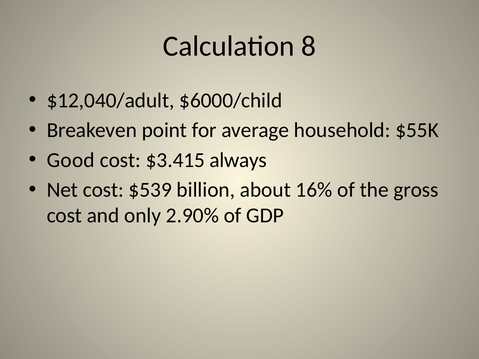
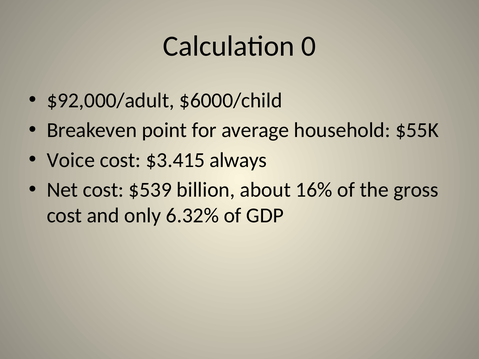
8: 8 -> 0
$12,040/adult: $12,040/adult -> $92,000/adult
Good: Good -> Voice
2.90%: 2.90% -> 6.32%
